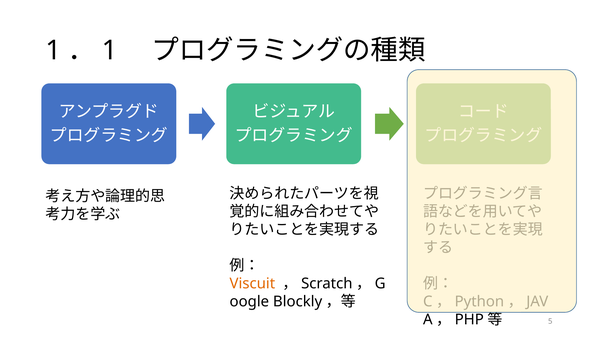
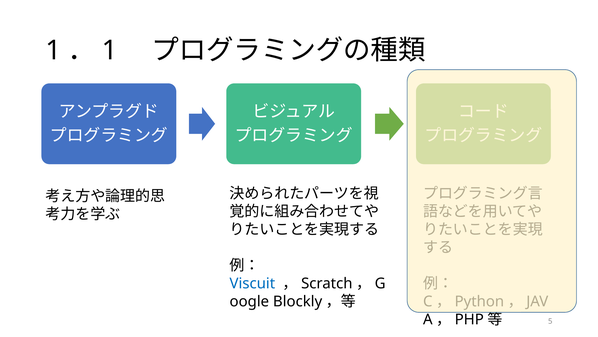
Viscuit colour: orange -> blue
